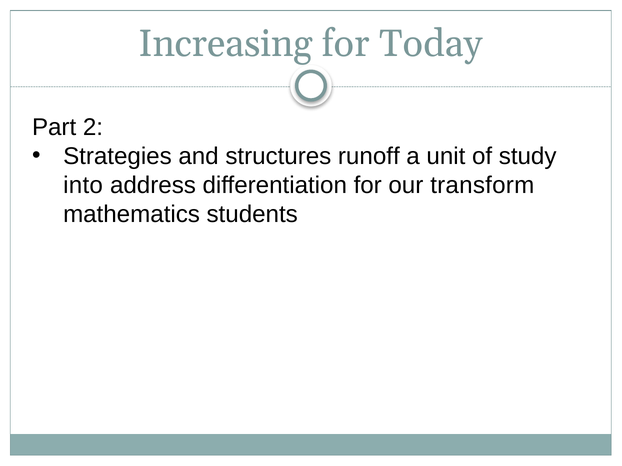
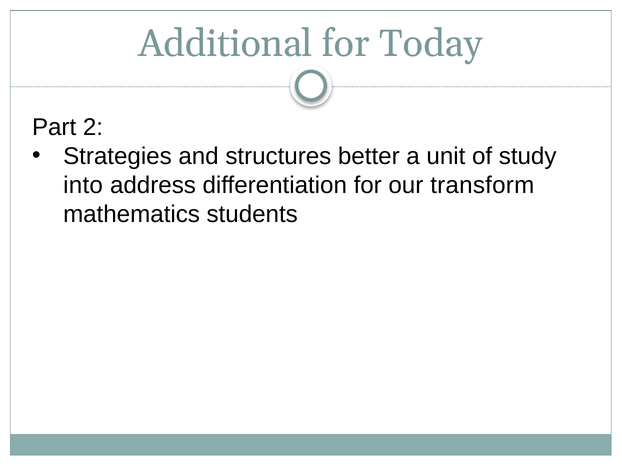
Increasing: Increasing -> Additional
runoff: runoff -> better
